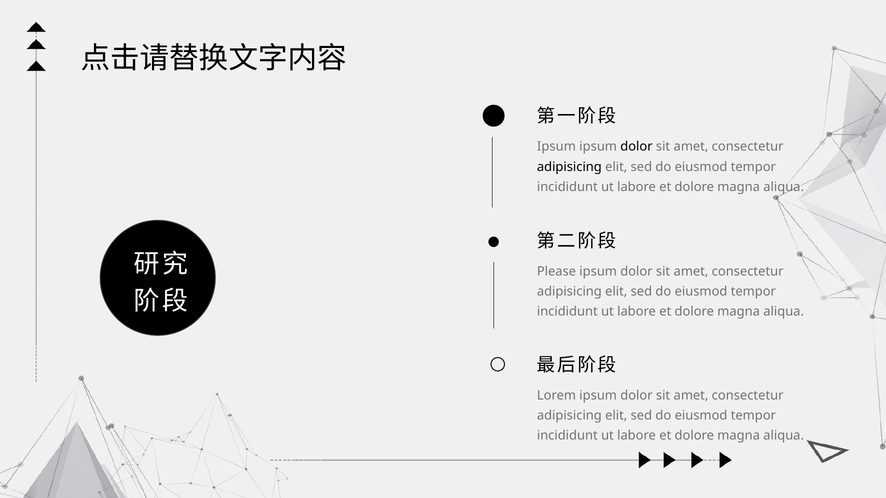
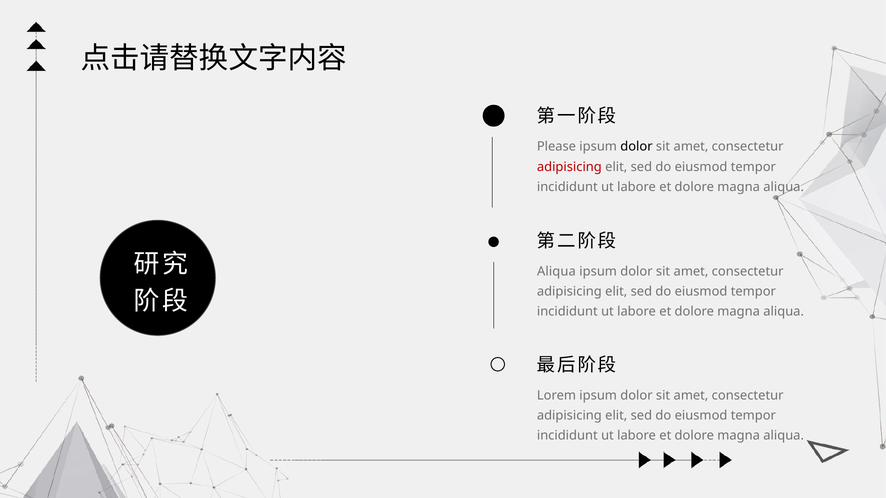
Ipsum at (556, 147): Ipsum -> Please
adipisicing at (569, 167) colour: black -> red
Please at (556, 272): Please -> Aliqua
